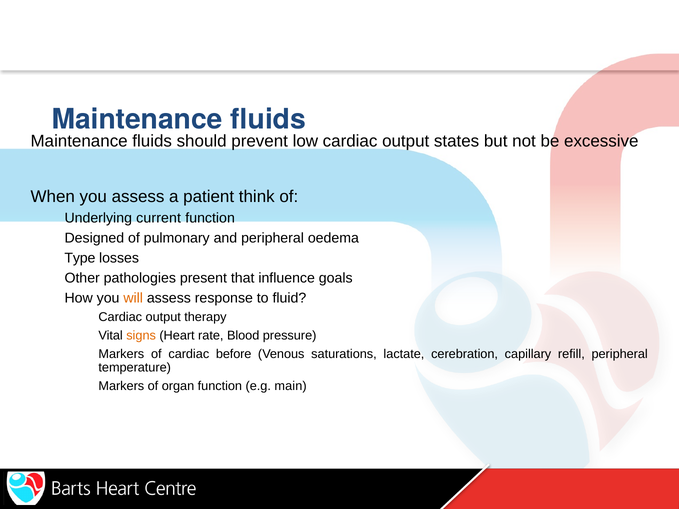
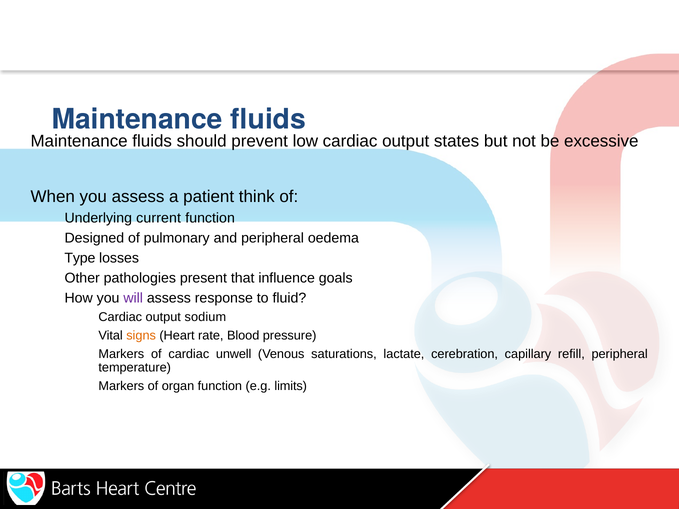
will colour: orange -> purple
therapy: therapy -> sodium
before: before -> unwell
main: main -> limits
